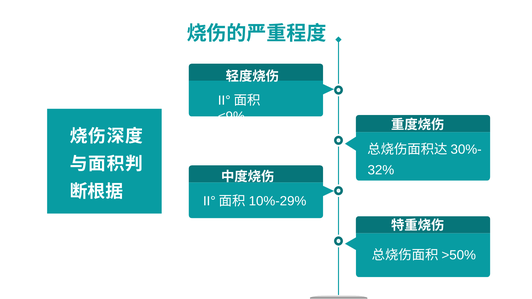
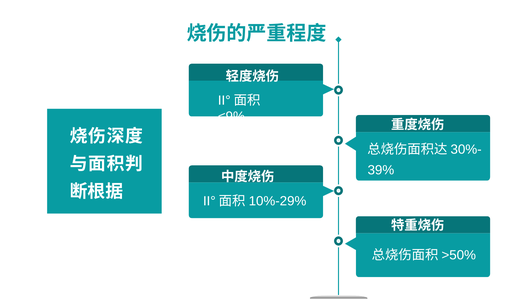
32%: 32% -> 39%
